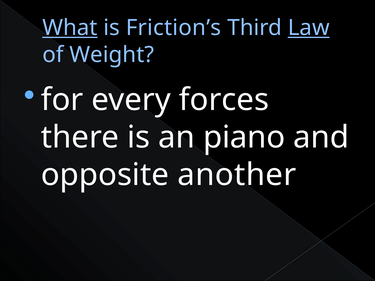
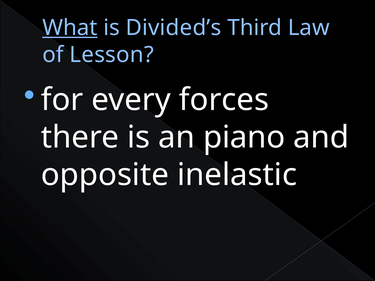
Friction’s: Friction’s -> Divided’s
Law underline: present -> none
Weight: Weight -> Lesson
another: another -> inelastic
